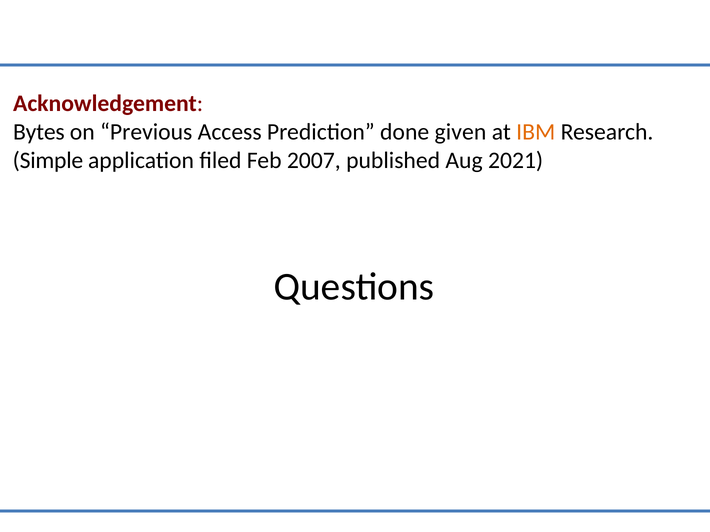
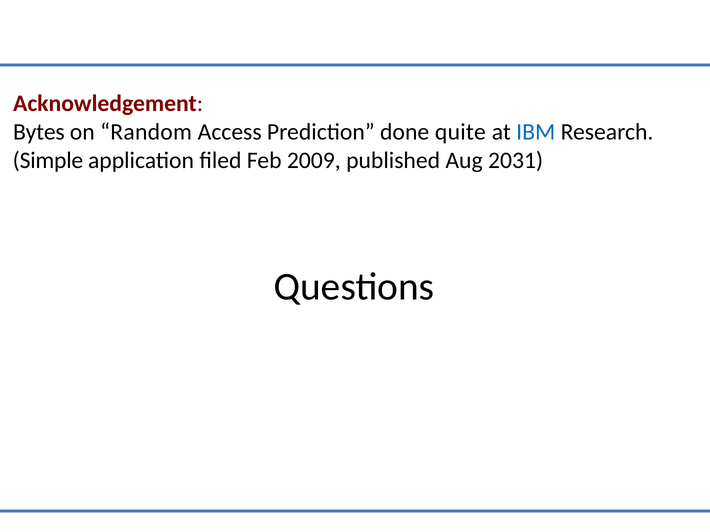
Previous: Previous -> Random
given: given -> quite
IBM colour: orange -> blue
2007: 2007 -> 2009
2021: 2021 -> 2031
